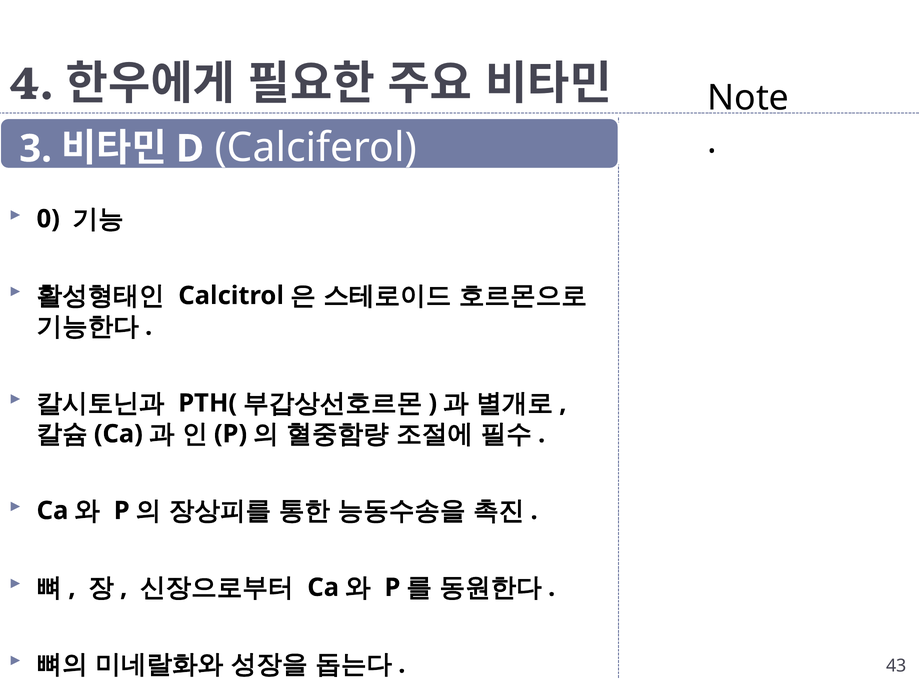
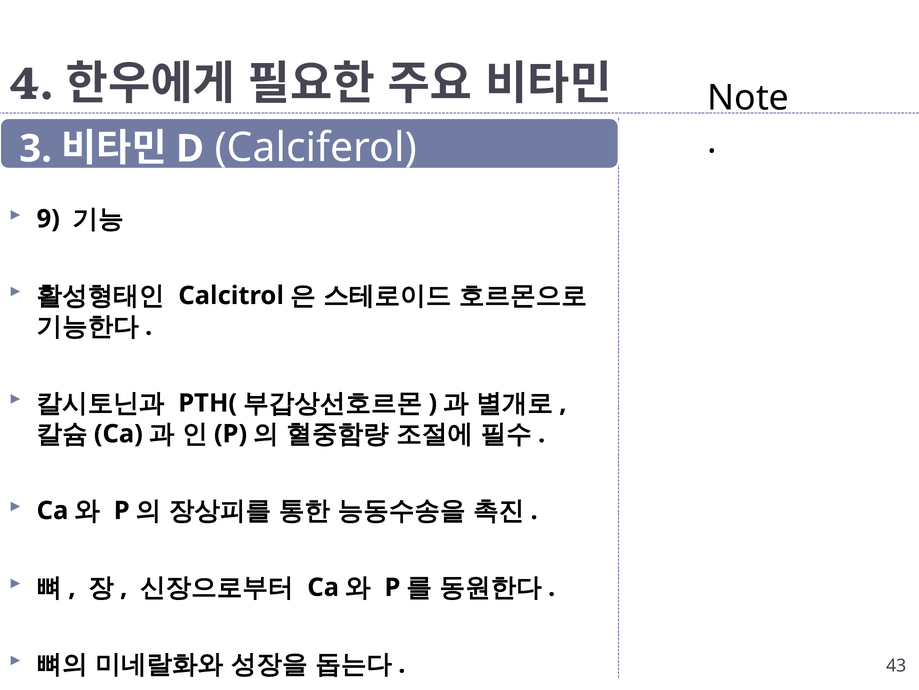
0: 0 -> 9
